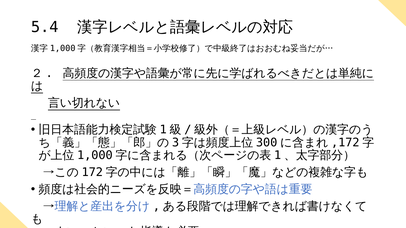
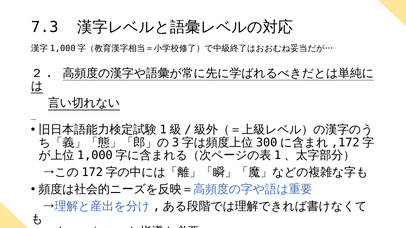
5.4: 5.4 -> 7.3
